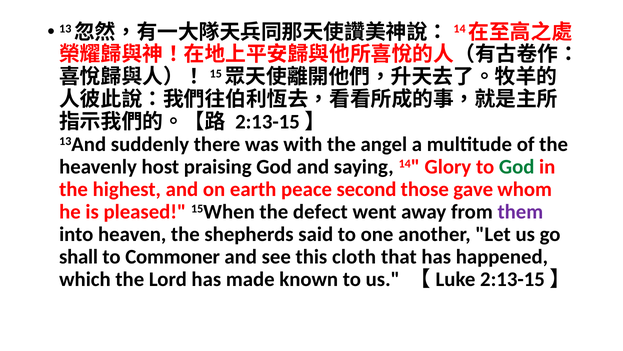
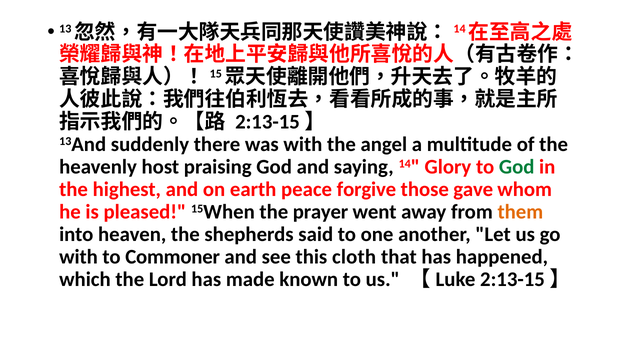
second: second -> forgive
defect: defect -> prayer
them colour: purple -> orange
shall at (79, 257): shall -> with
